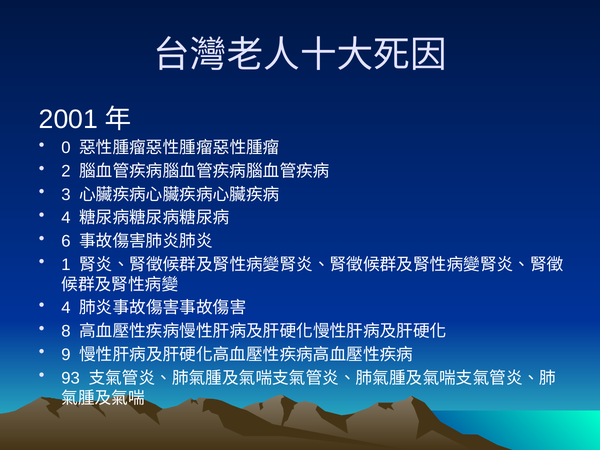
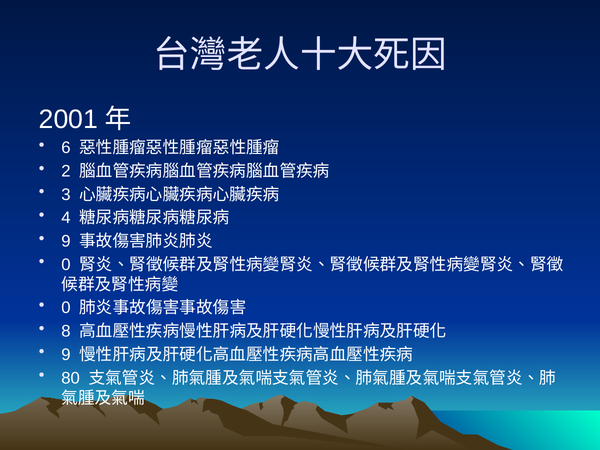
0: 0 -> 6
6 at (66, 241): 6 -> 9
1 at (66, 265): 1 -> 0
4 at (66, 308): 4 -> 0
93: 93 -> 80
